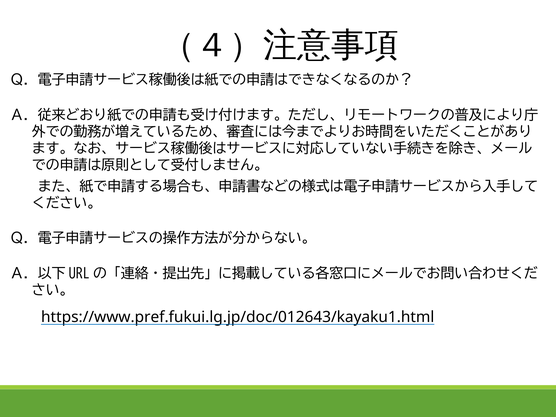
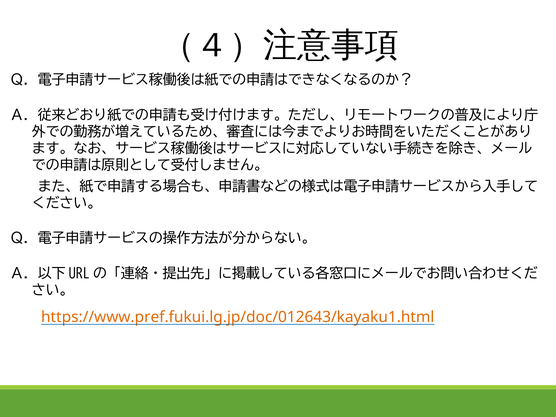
https://www.pref.fukui.lg.jp/doc/012643/kayaku1.html colour: black -> orange
